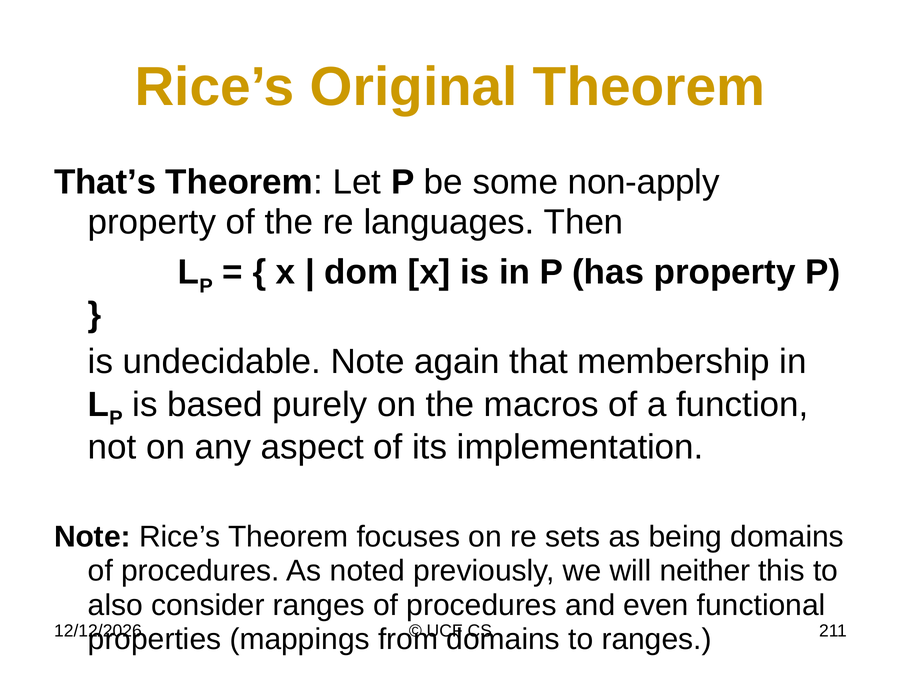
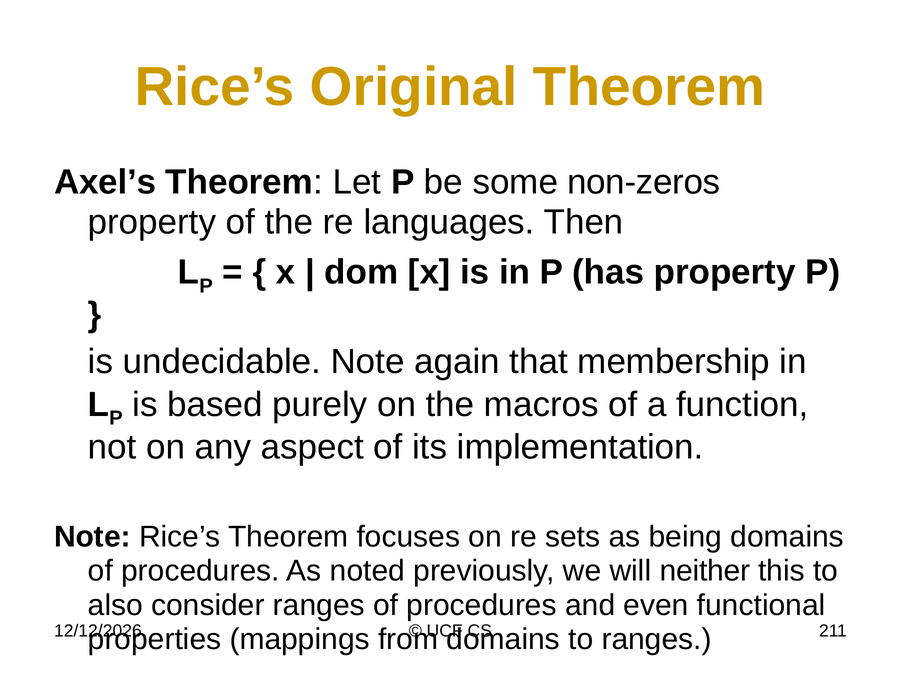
That’s: That’s -> Axel’s
non-apply: non-apply -> non-zeros
